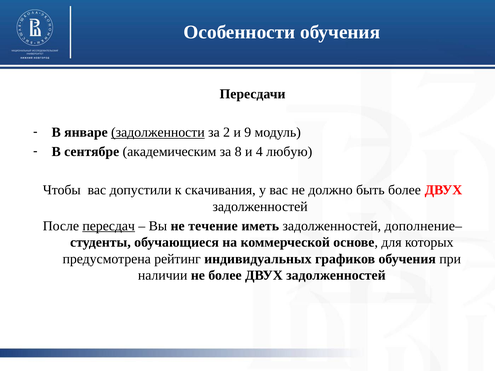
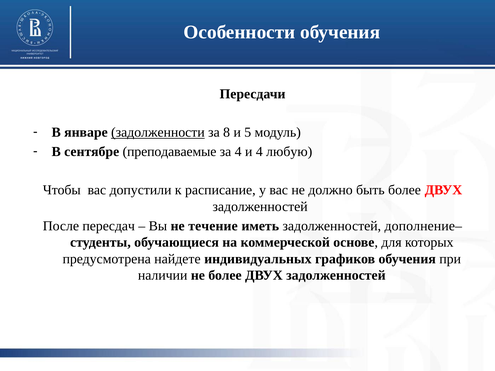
2: 2 -> 8
9: 9 -> 5
академическим: академическим -> преподаваемые
за 8: 8 -> 4
скачивания: скачивания -> расписание
пересдач underline: present -> none
рейтинг: рейтинг -> найдете
